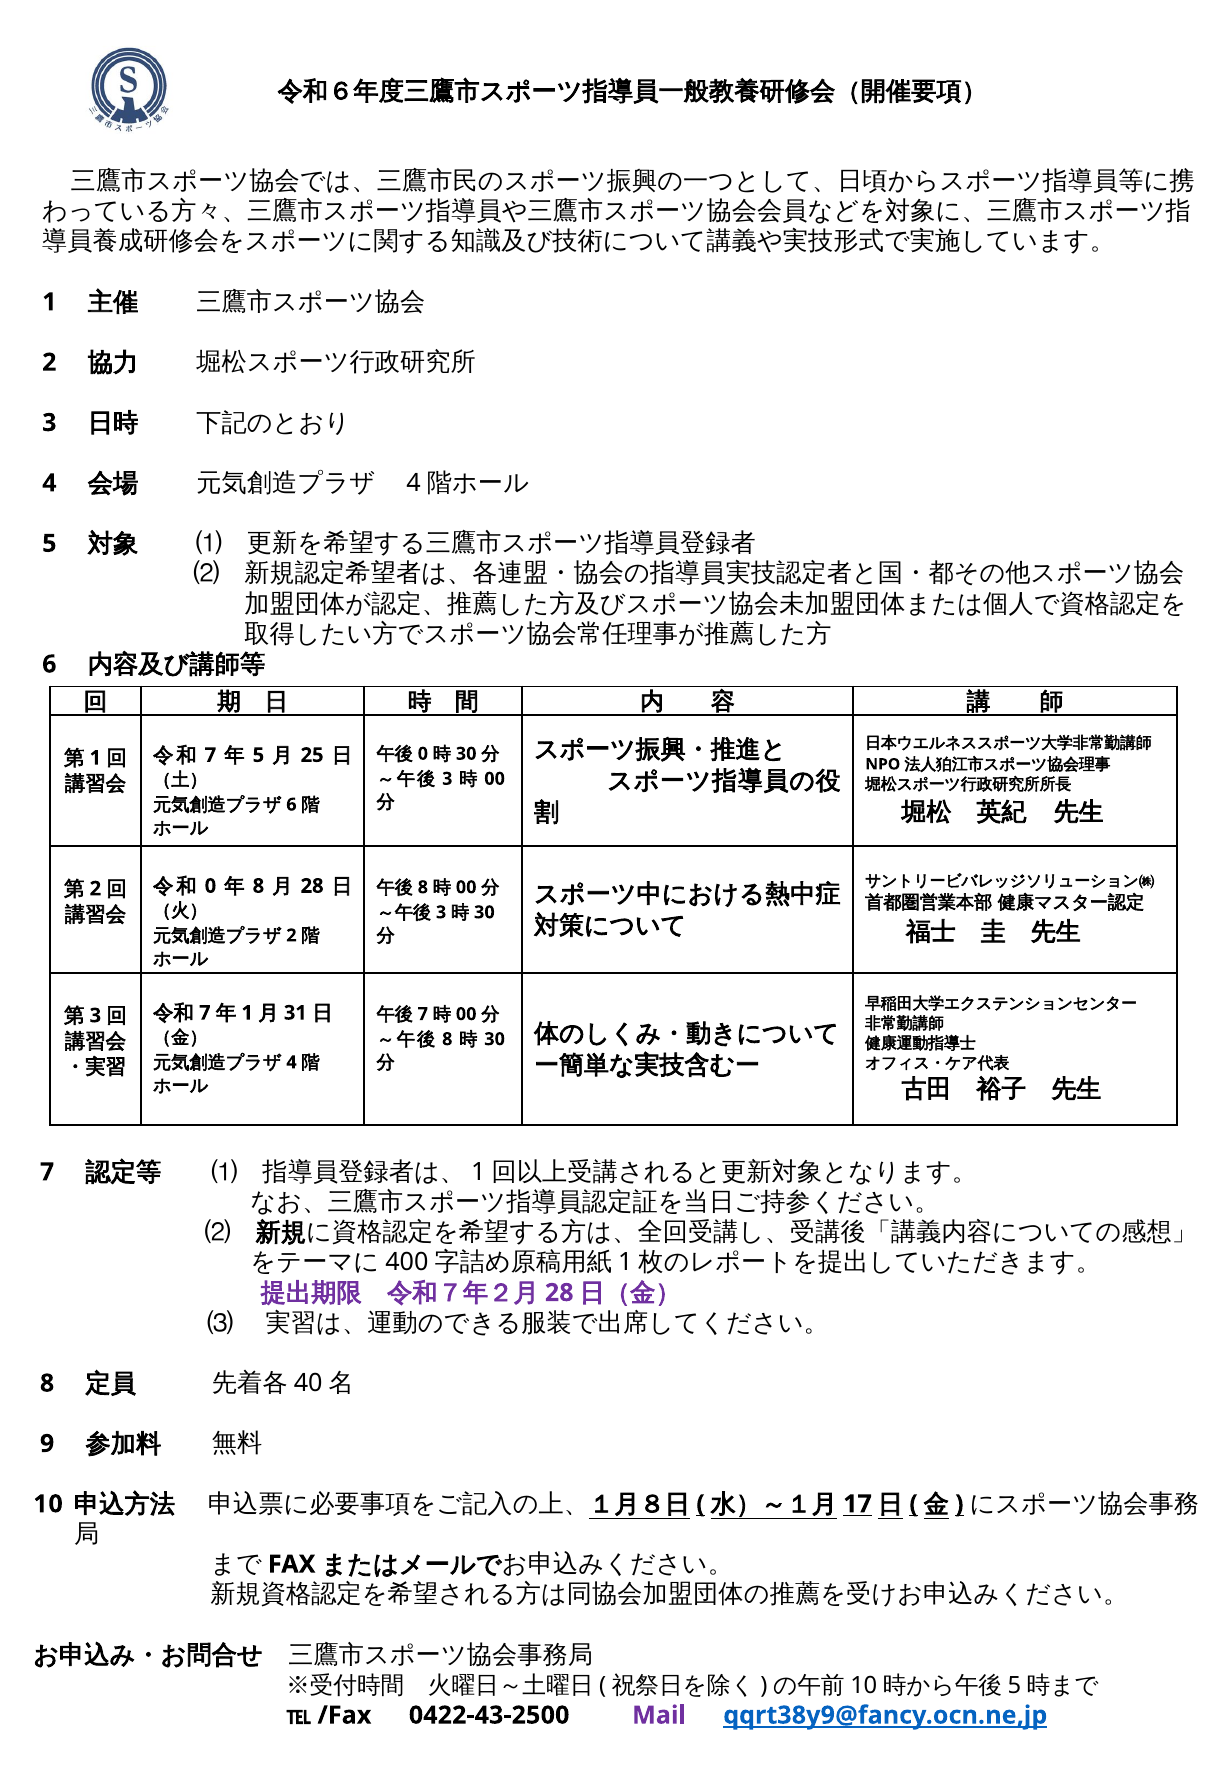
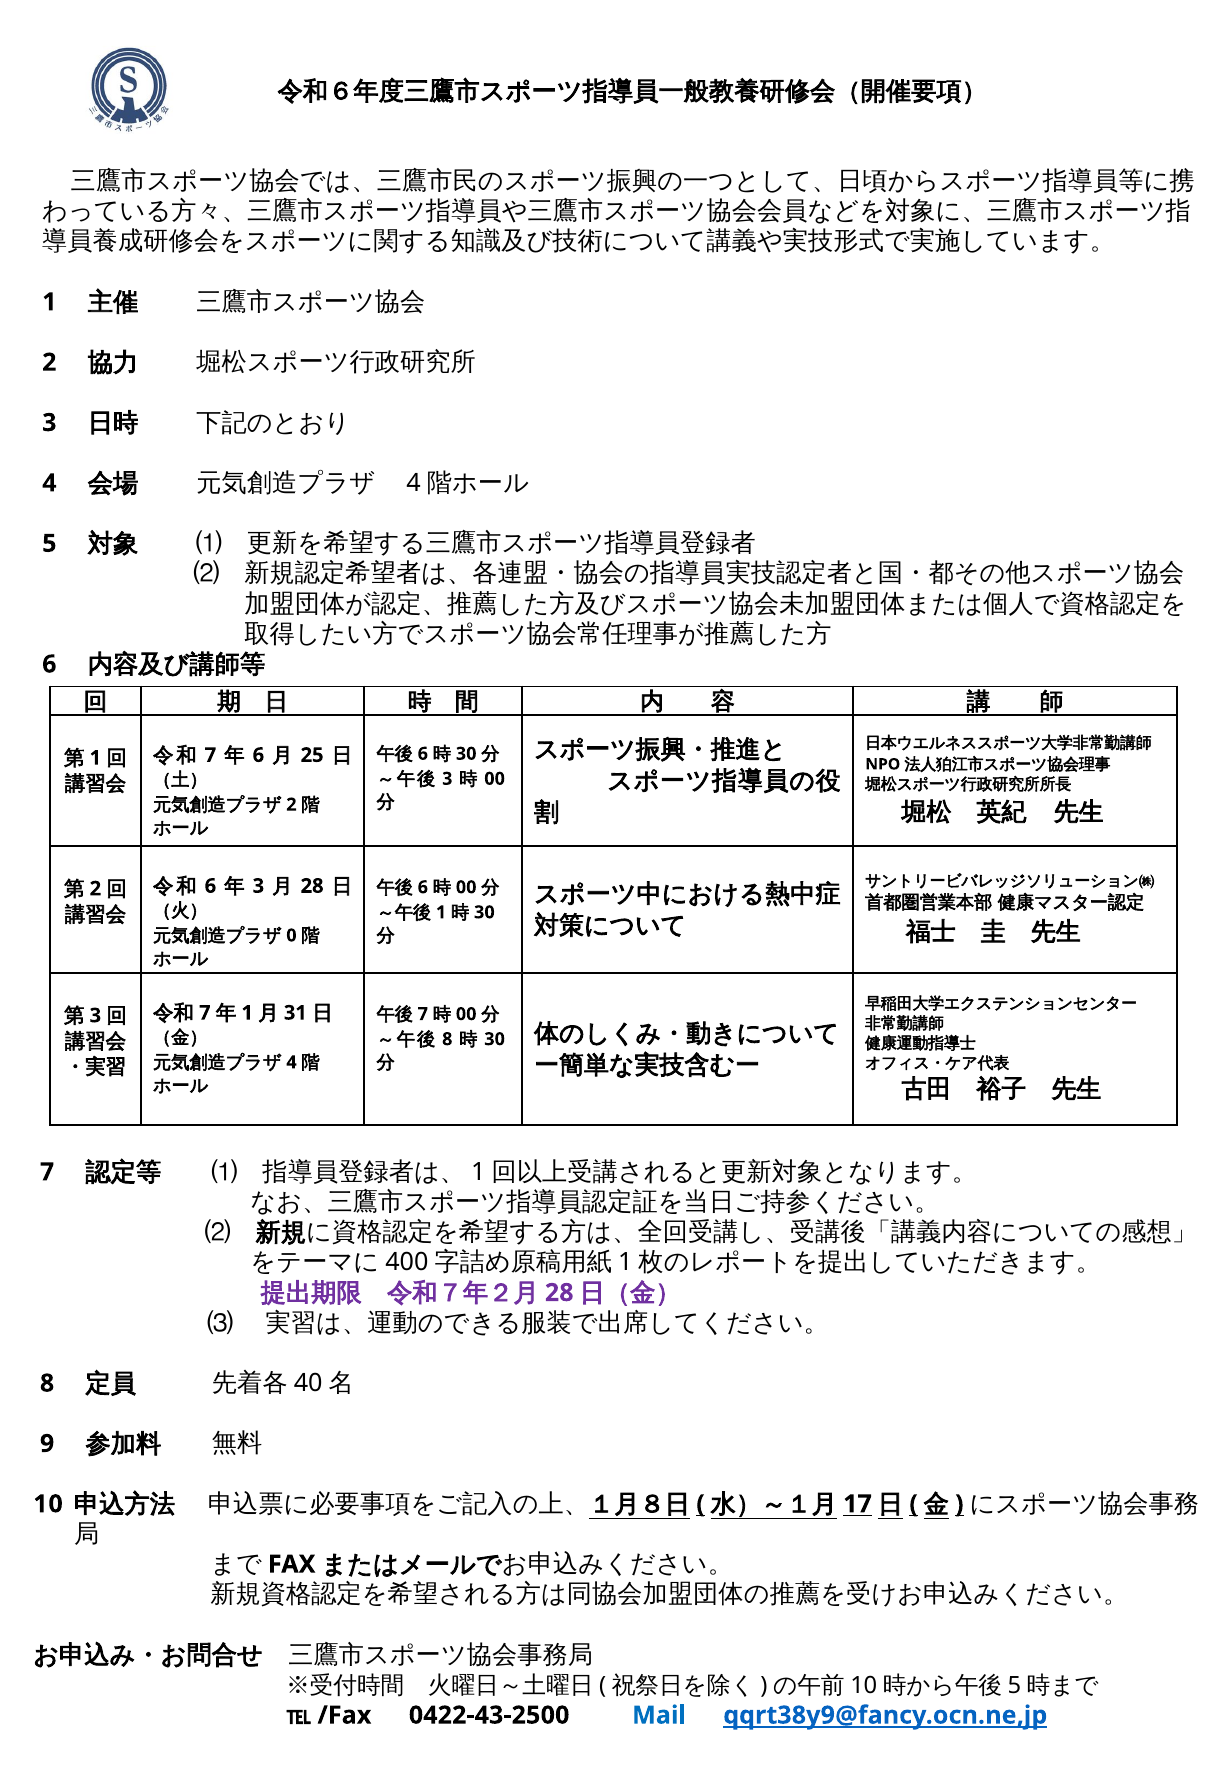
0 at (423, 754): 0 -> 6
5 at (258, 755): 5 -> 6
6 at (291, 804): 6 -> 2
0 at (210, 886): 0 -> 6
8 at (258, 886): 8 -> 3
8 at (423, 887): 8 -> 6
3 at (441, 912): 3 -> 1
2 at (291, 935): 2 -> 0
Mail colour: purple -> blue
